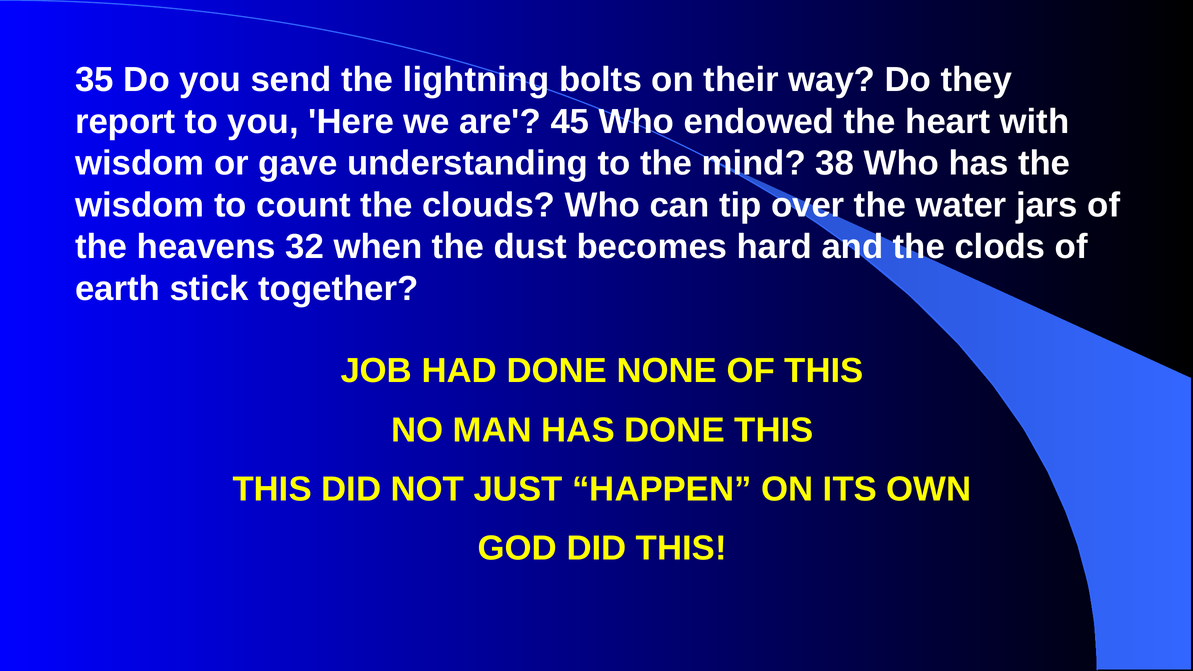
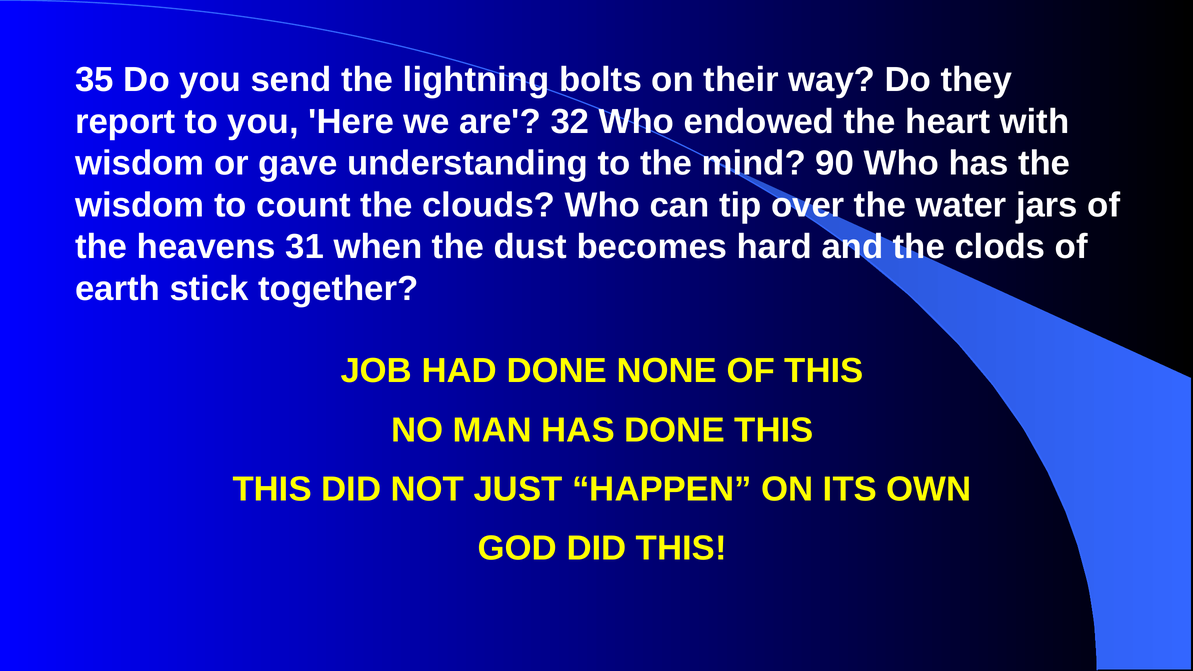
45: 45 -> 32
38: 38 -> 90
32: 32 -> 31
